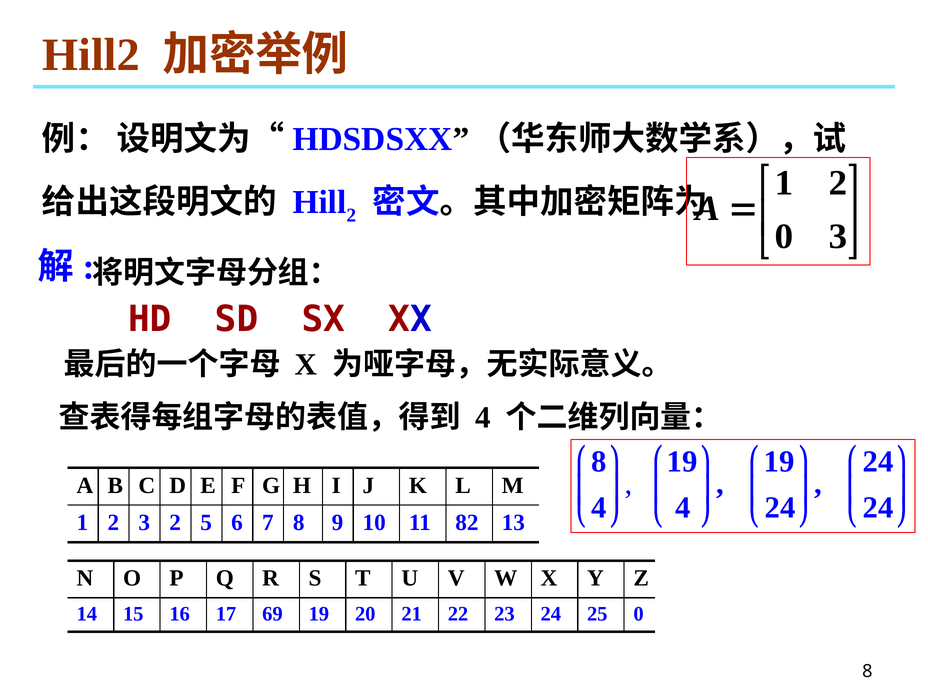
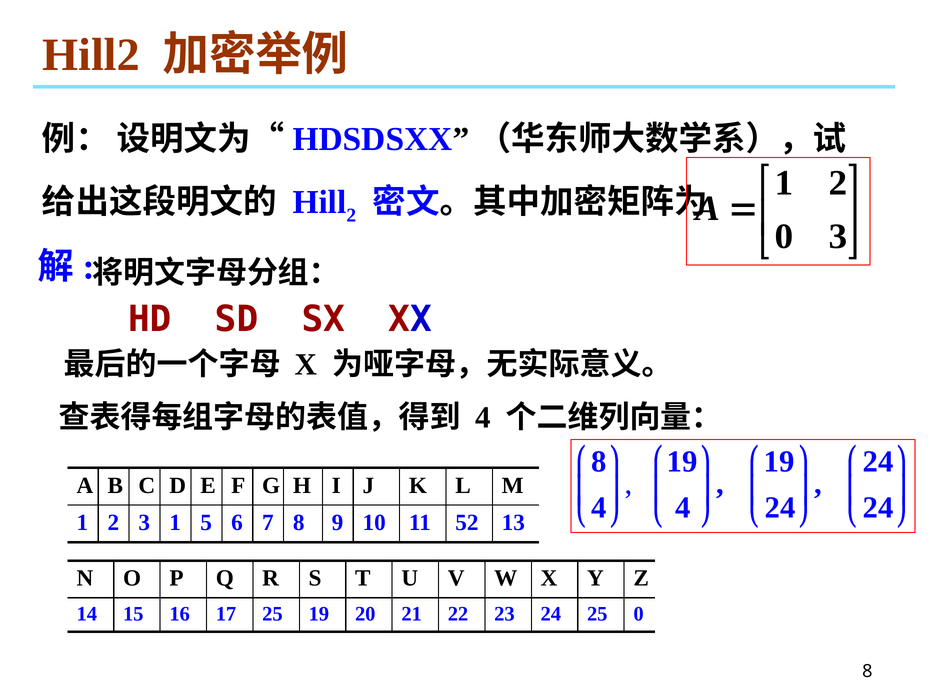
3 2: 2 -> 1
82: 82 -> 52
17 69: 69 -> 25
